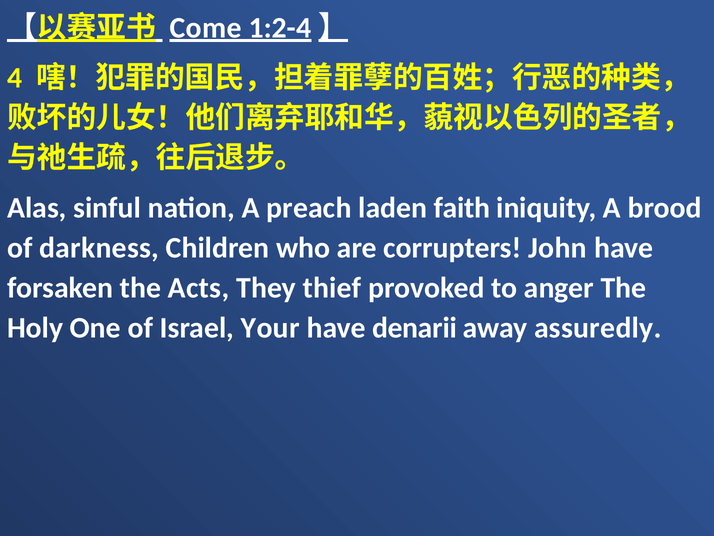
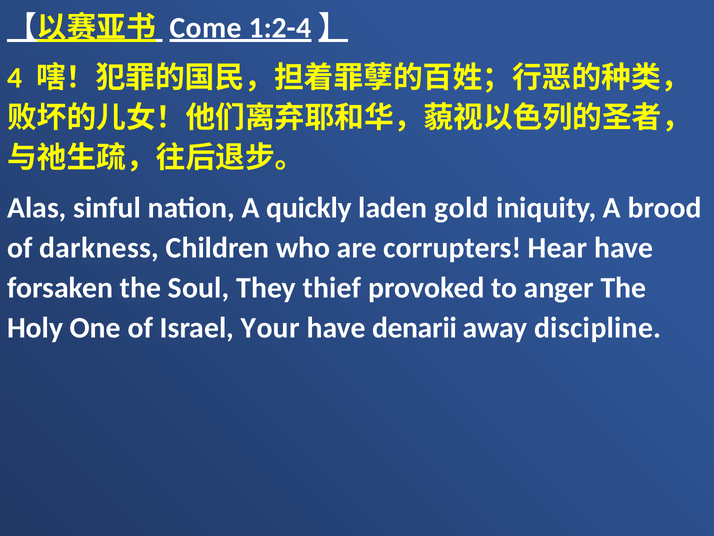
preach: preach -> quickly
faith: faith -> gold
John: John -> Hear
Acts: Acts -> Soul
assuredly: assuredly -> discipline
